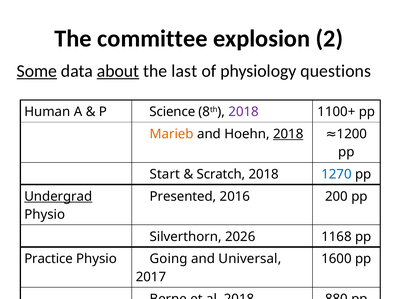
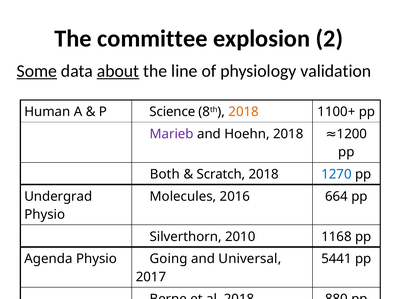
last: last -> line
questions: questions -> validation
2018 at (244, 112) colour: purple -> orange
Marieb colour: orange -> purple
2018 at (288, 134) underline: present -> none
Start: Start -> Both
Undergrad underline: present -> none
Presented: Presented -> Molecules
200: 200 -> 664
2026: 2026 -> 2010
Practice: Practice -> Agenda
1600: 1600 -> 5441
